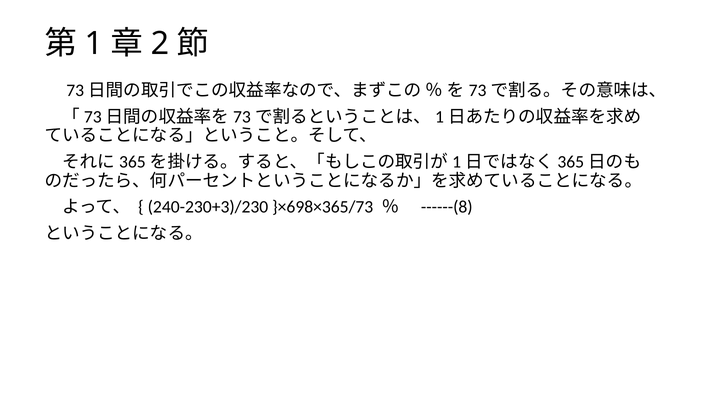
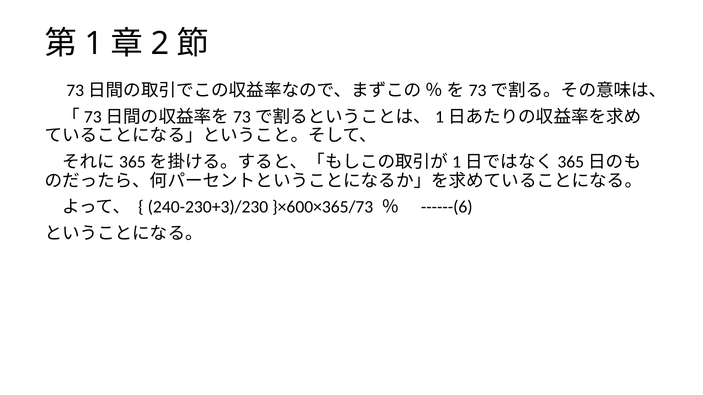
}×698×365/73: }×698×365/73 -> }×600×365/73
------(8: ------(8 -> ------(6
